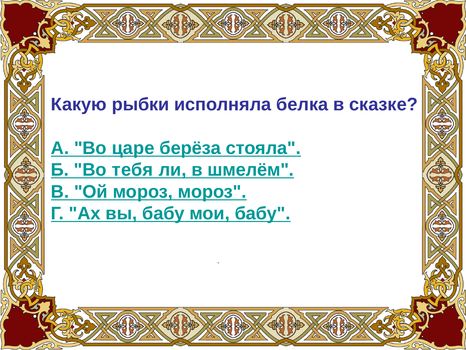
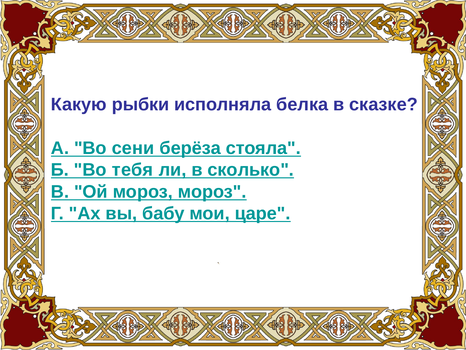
царе: царе -> сени
шмелём: шмелём -> сколько
мои бабу: бабу -> царе
